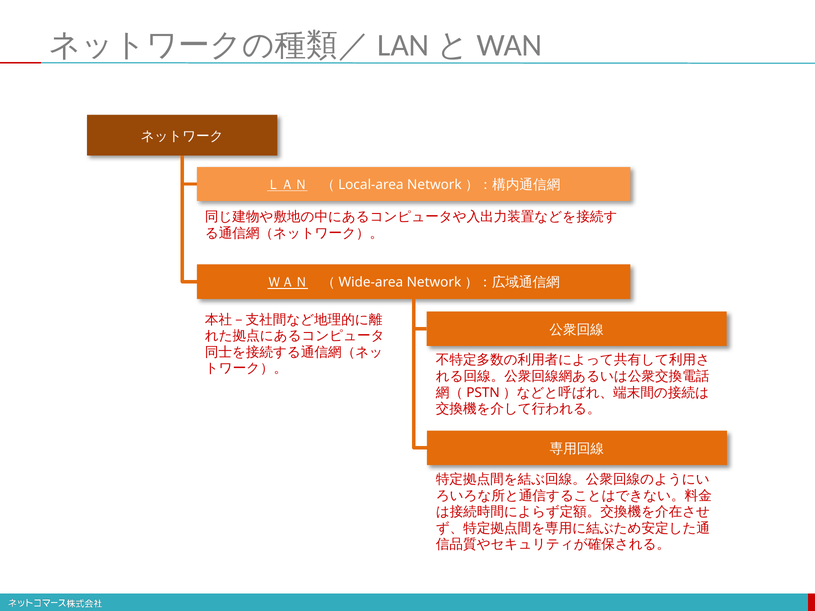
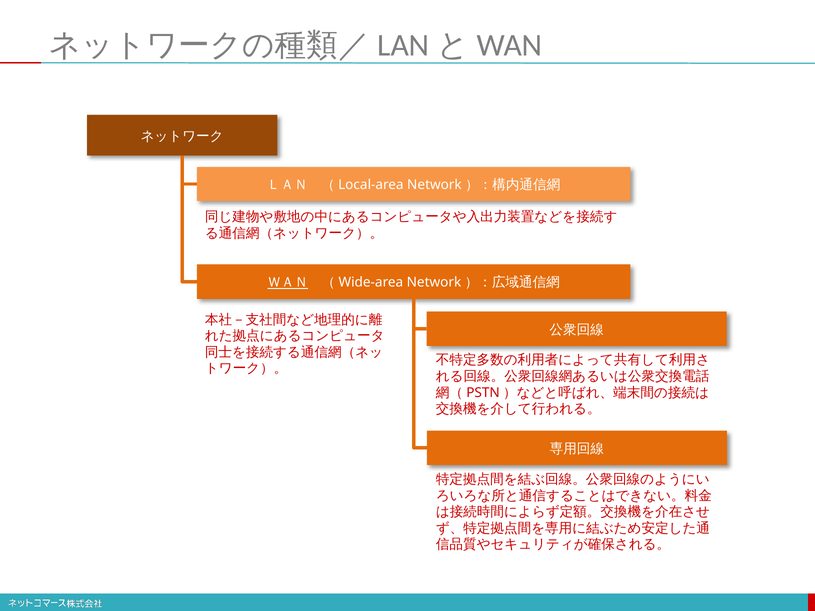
ＬＡＮ underline: present -> none
